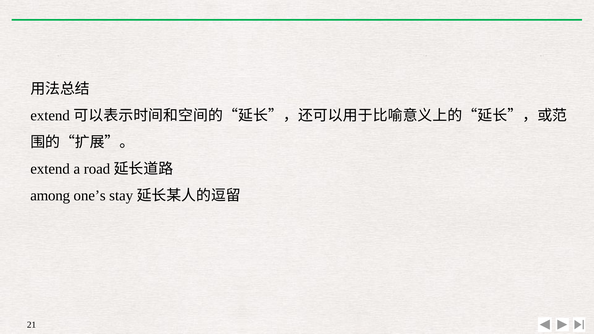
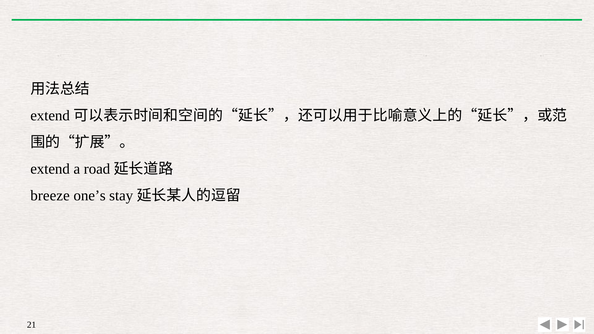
among: among -> breeze
